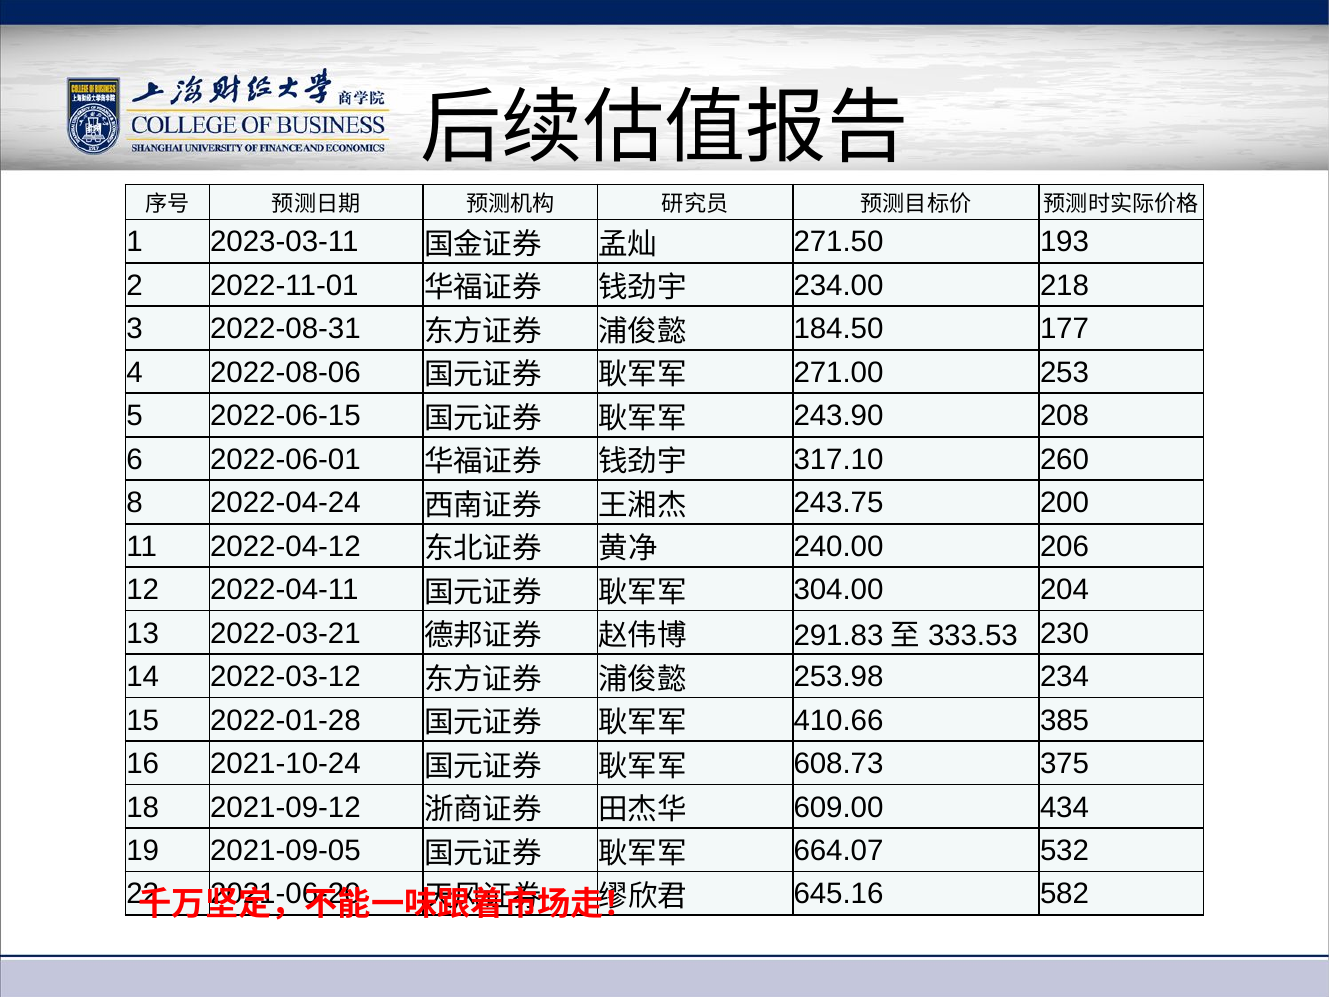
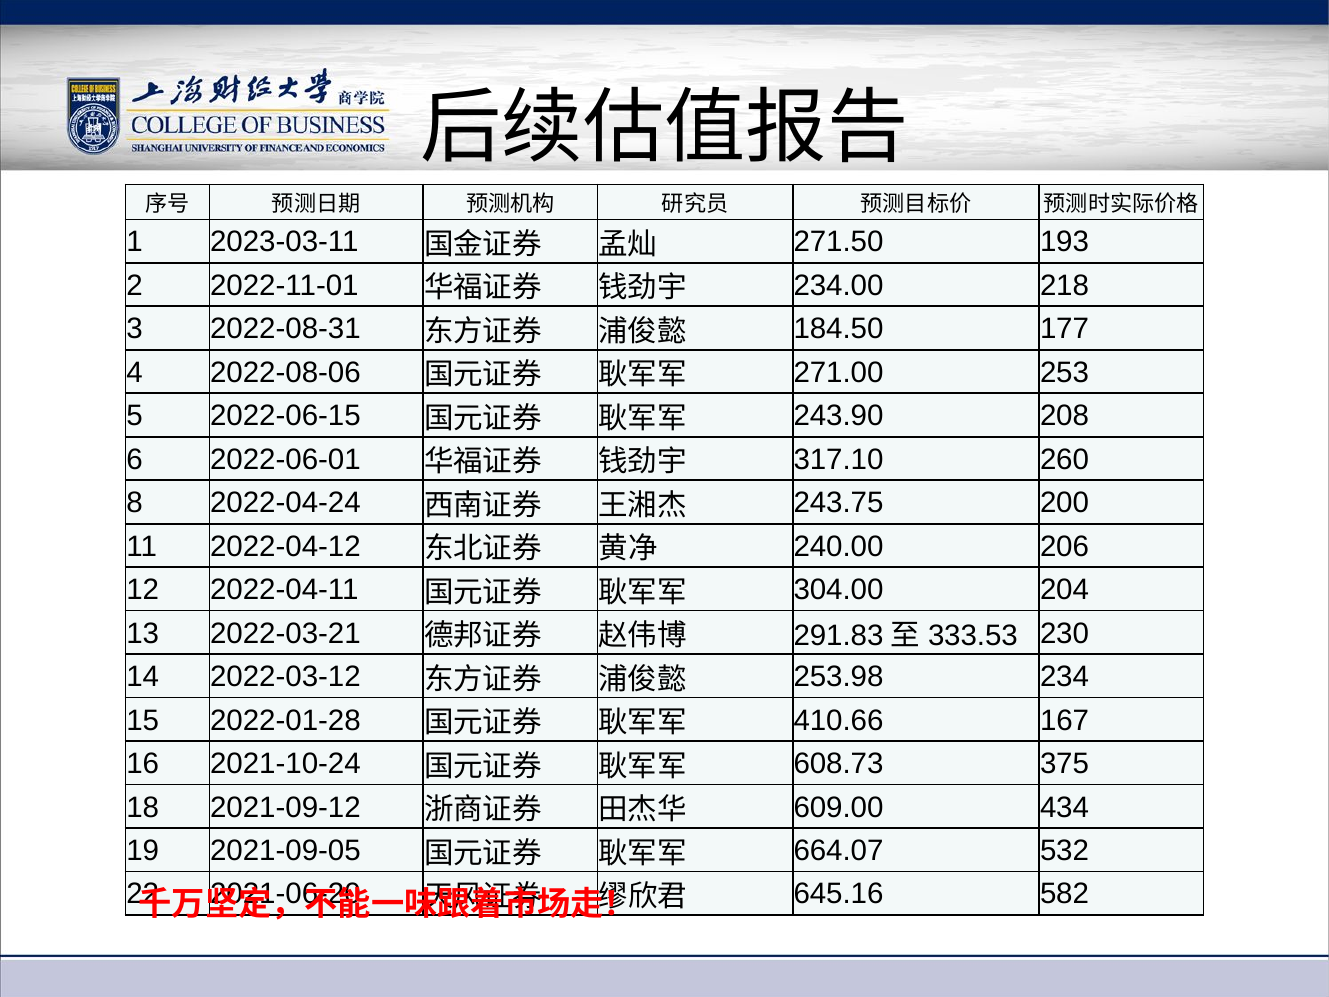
385: 385 -> 167
